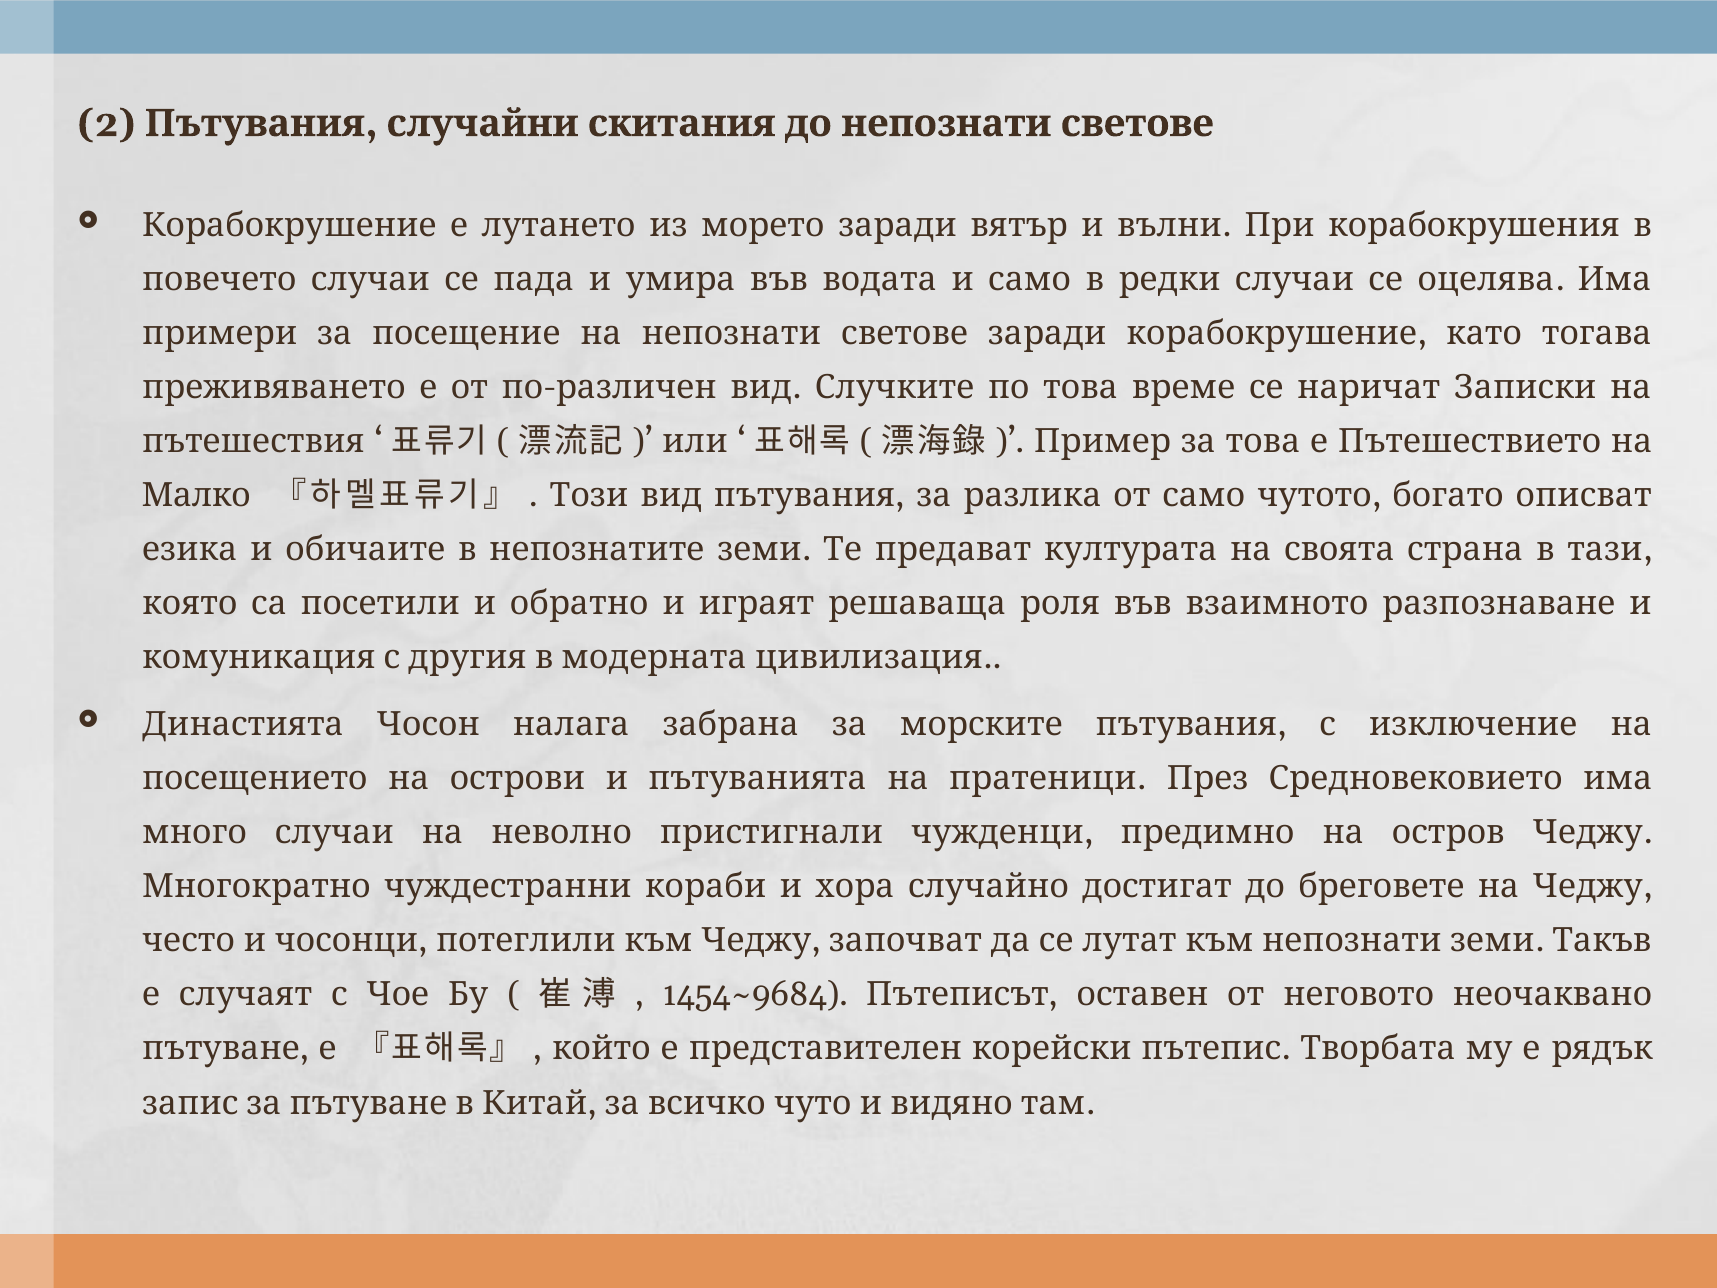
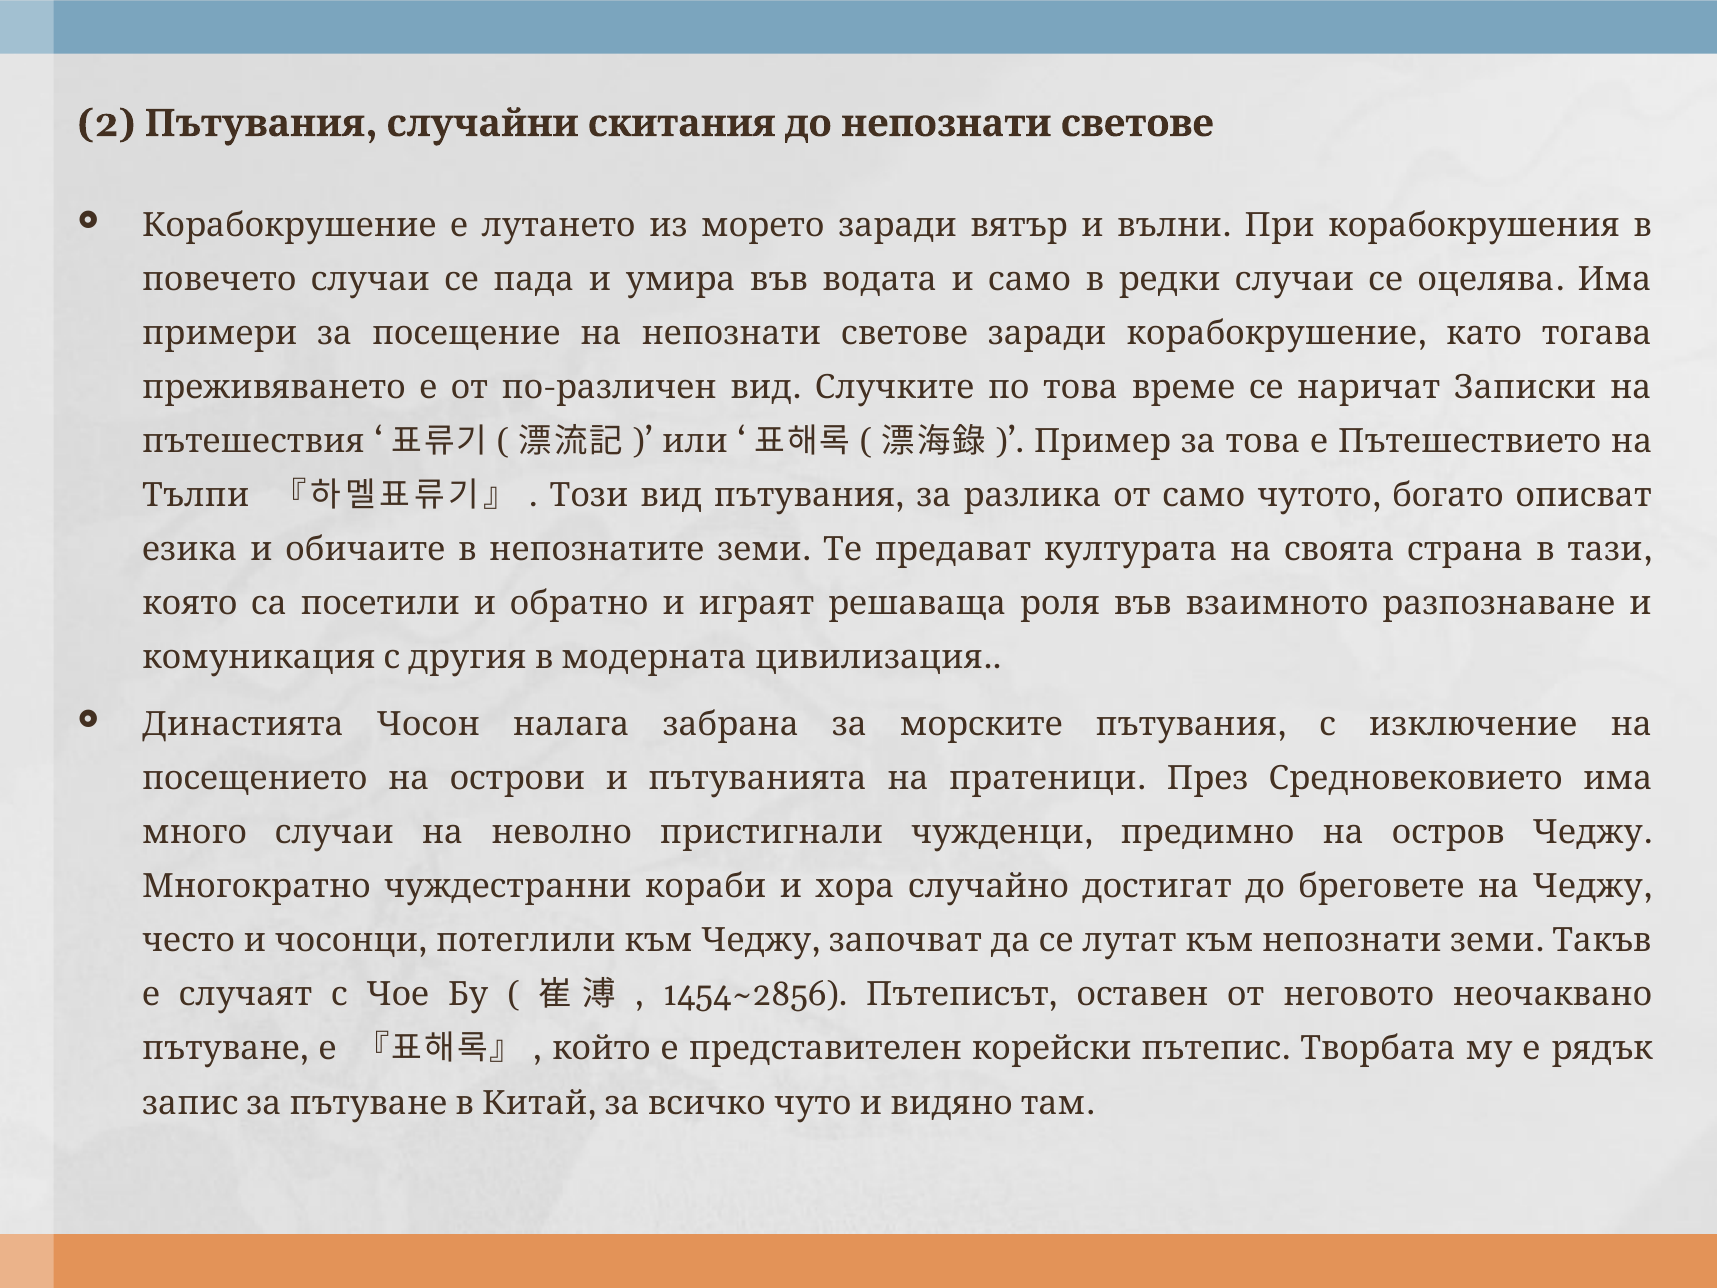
Малко: Малко -> Тълпи
1454~9684: 1454~9684 -> 1454~2856
